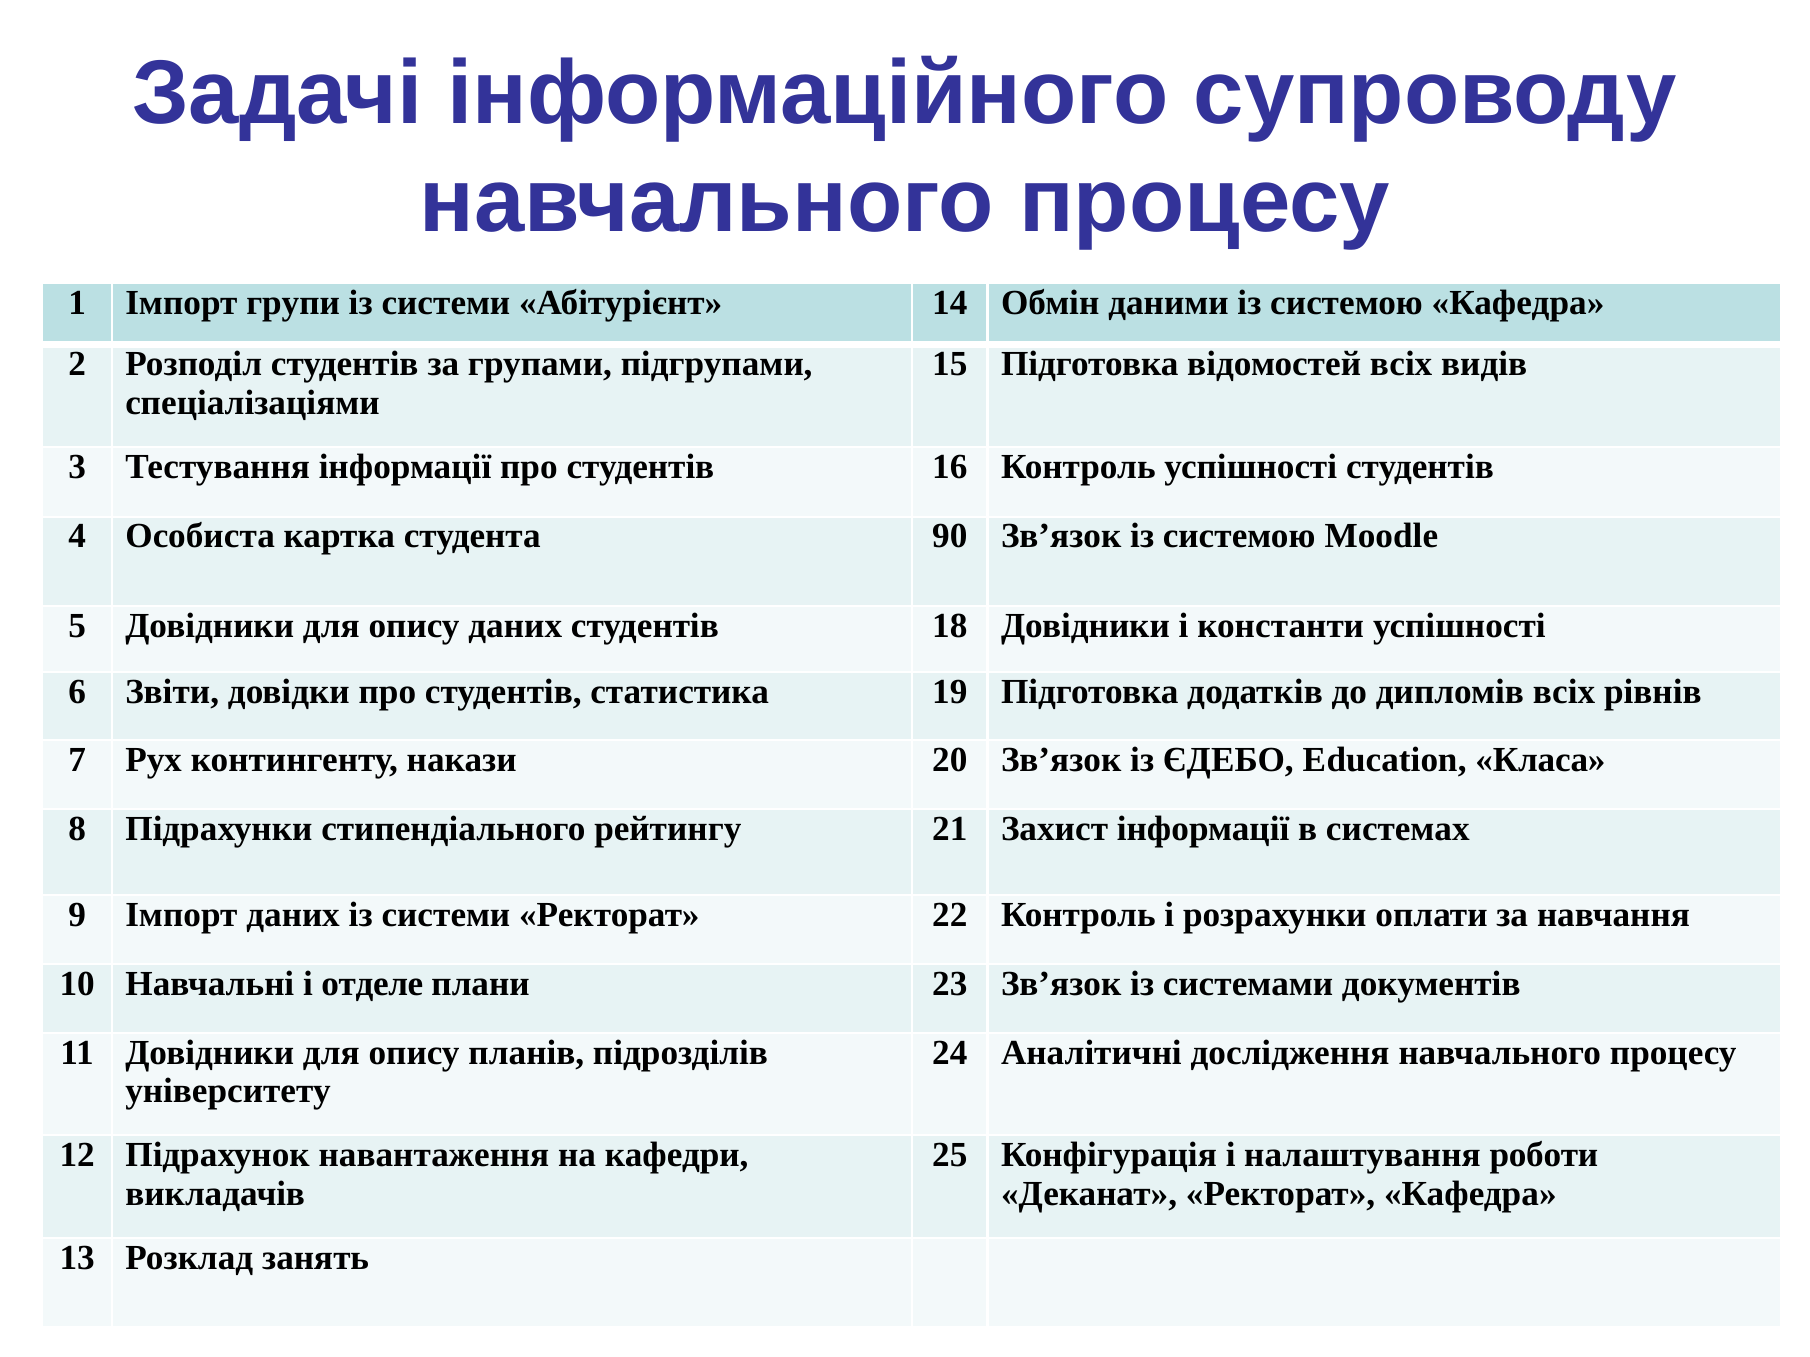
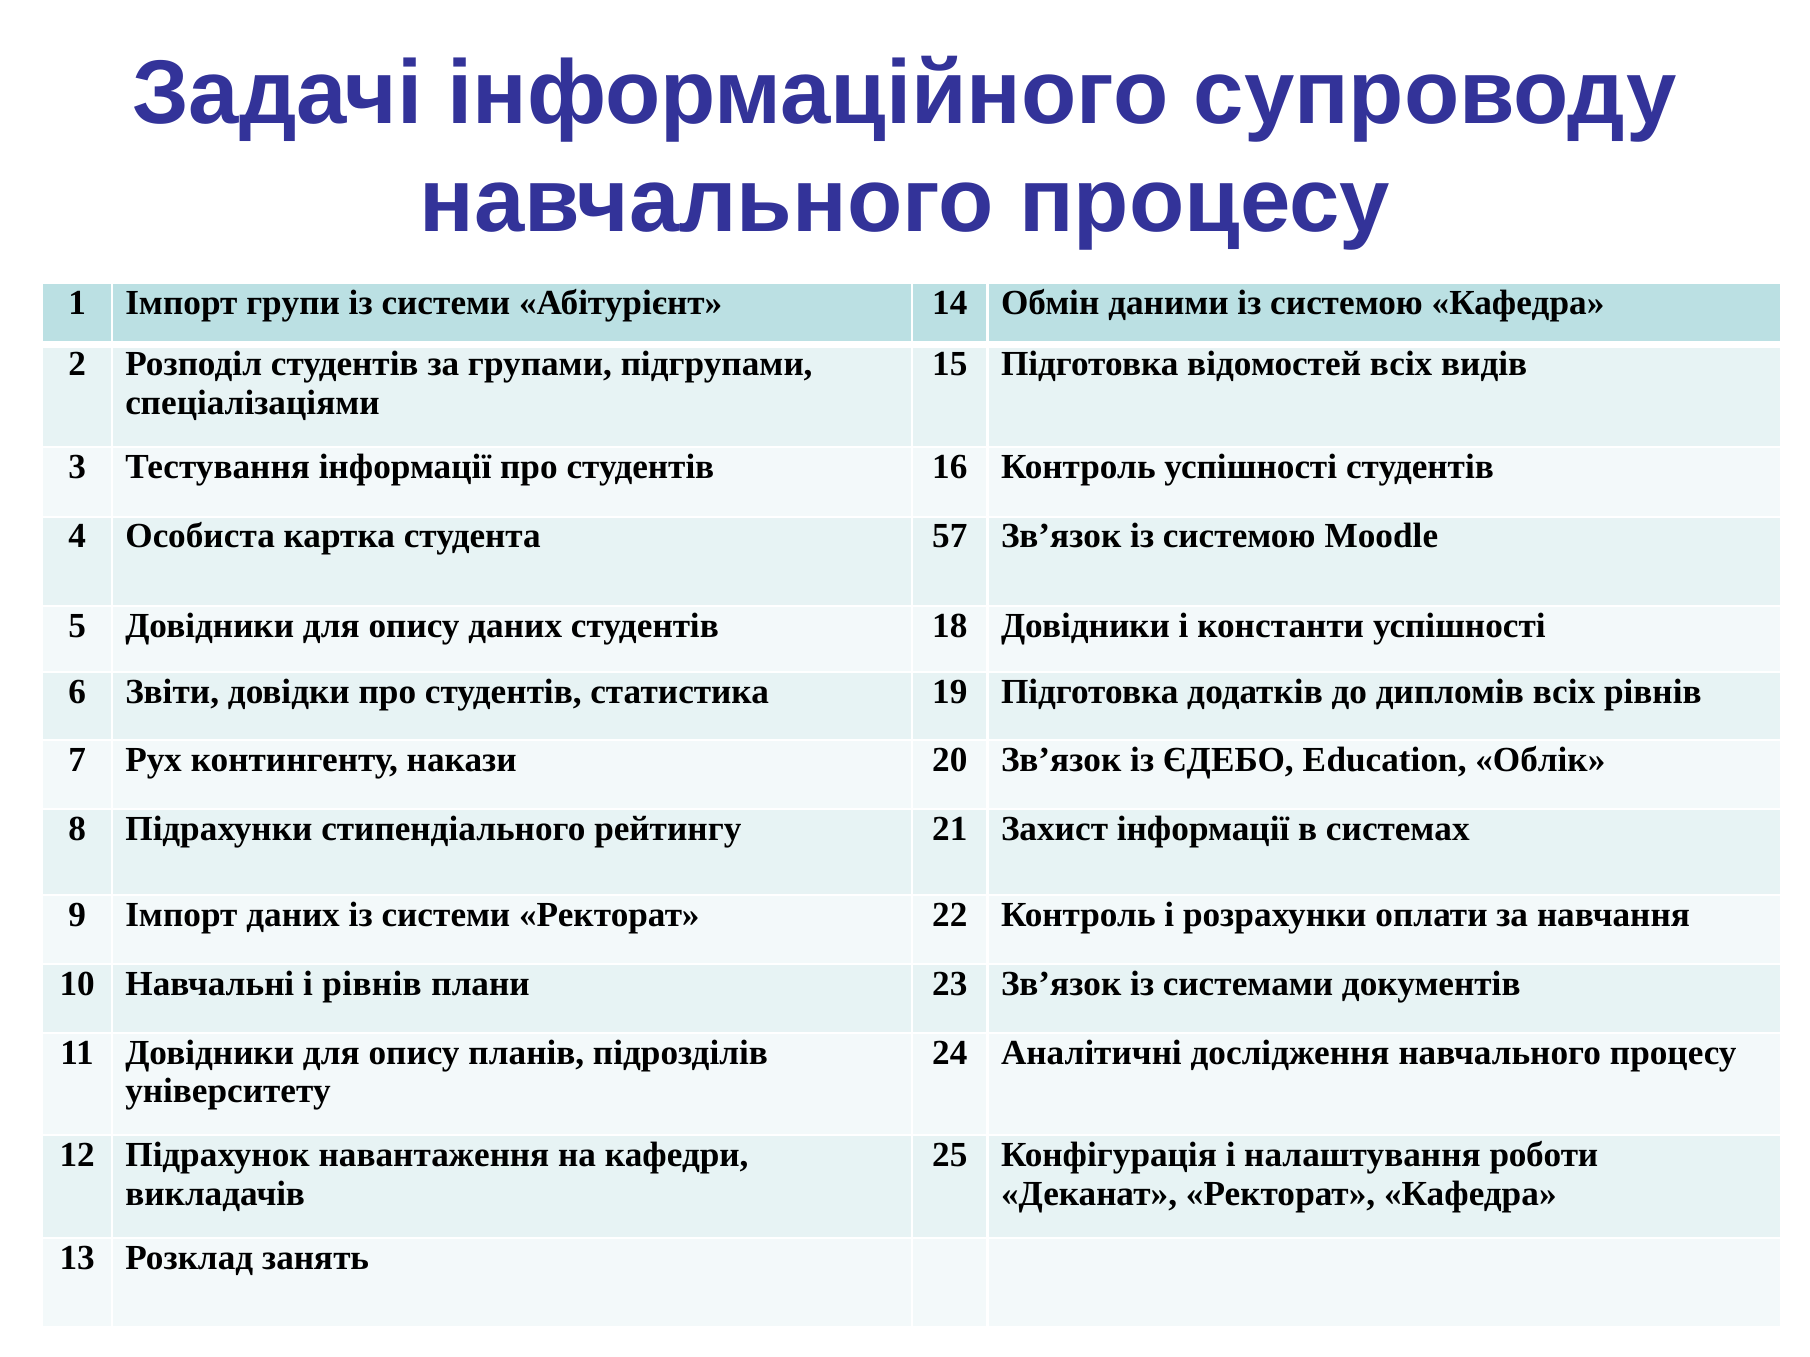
90: 90 -> 57
Класа: Класа -> Облік
і отделе: отделе -> рівнів
